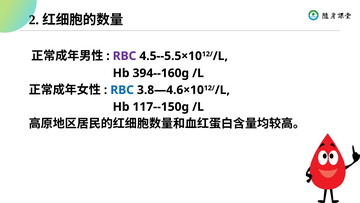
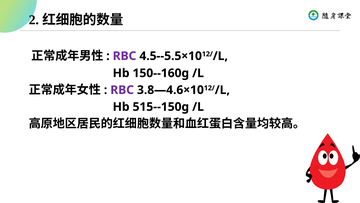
394--160g: 394--160g -> 150--160g
RBC at (122, 90) colour: blue -> purple
117--150g: 117--150g -> 515--150g
